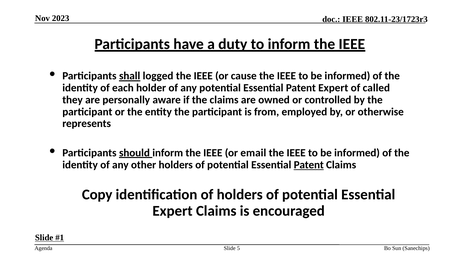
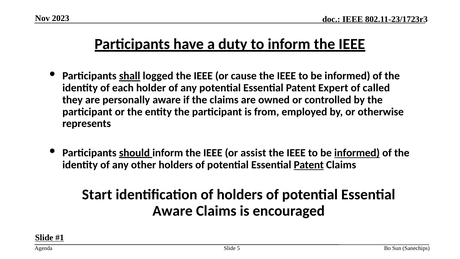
email: email -> assist
informed at (357, 153) underline: none -> present
Copy: Copy -> Start
Expert at (173, 211): Expert -> Aware
